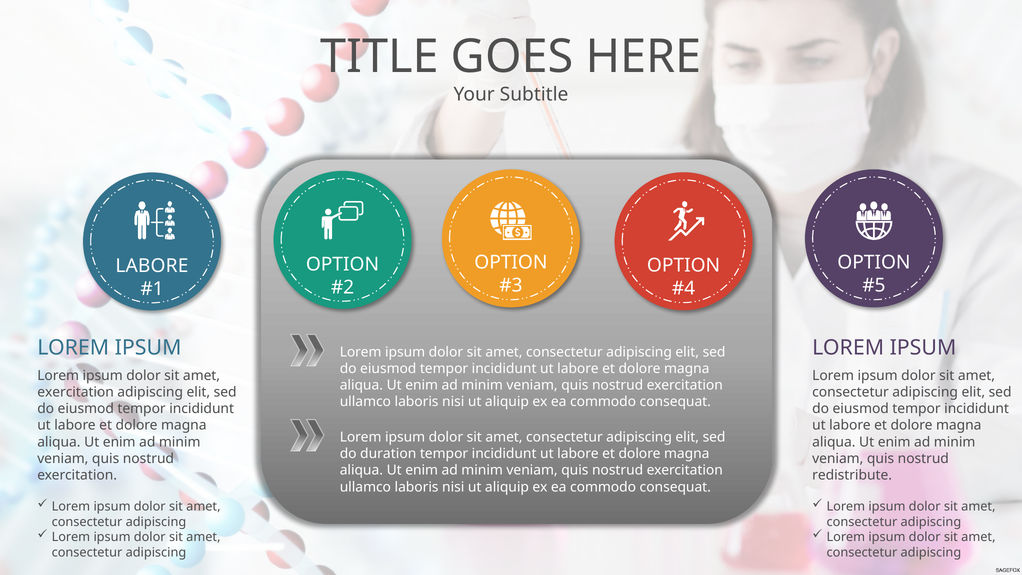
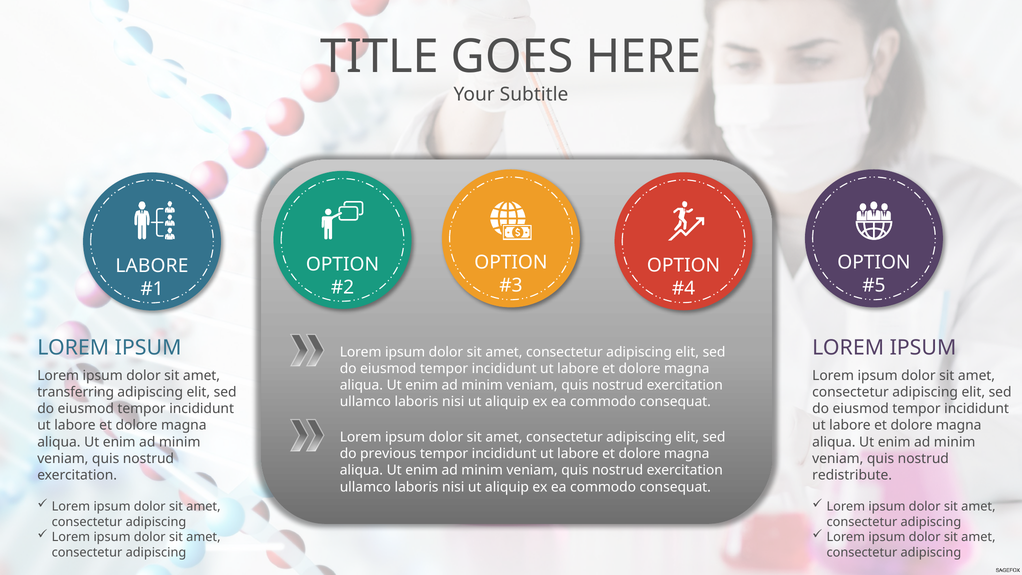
exercitation at (76, 392): exercitation -> transferring
duration: duration -> previous
